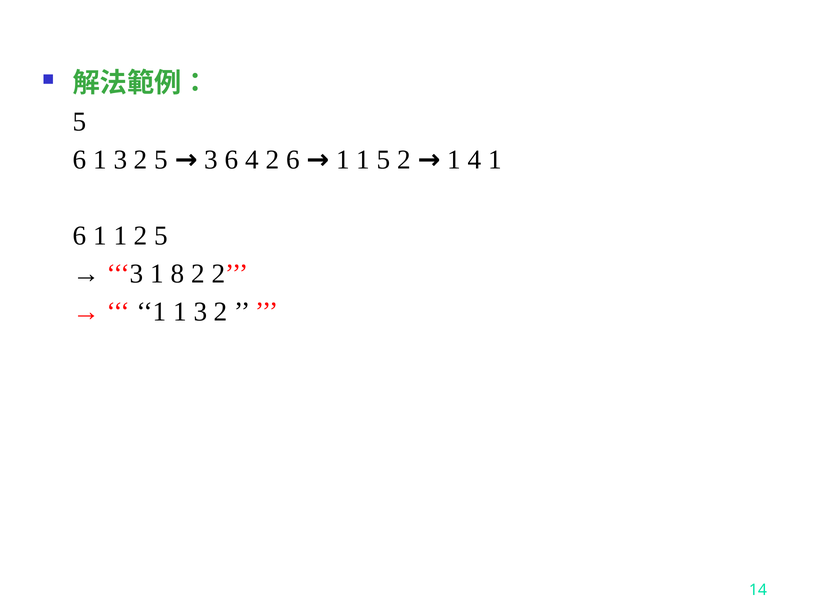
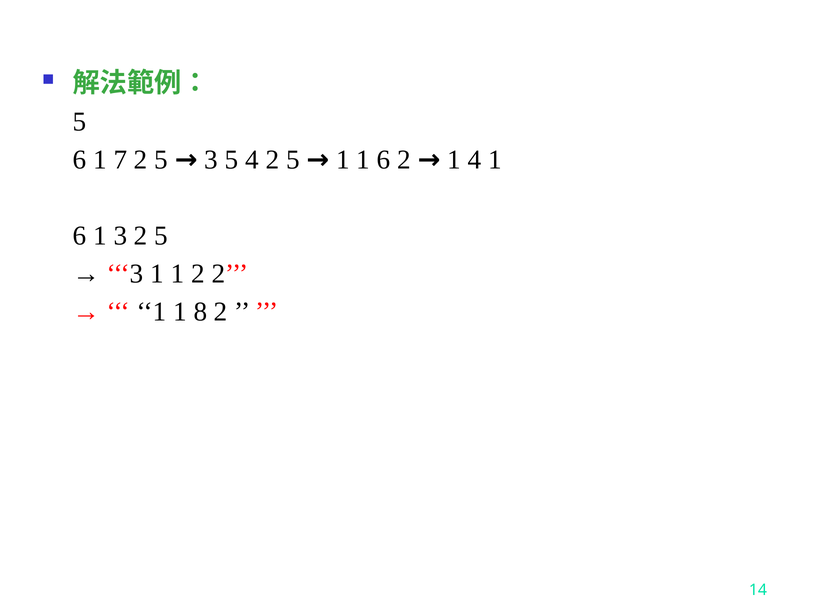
6 1 3: 3 -> 7
3 6: 6 -> 5
4 2 6: 6 -> 5
1 1 5: 5 -> 6
6 1 1: 1 -> 3
3 1 8: 8 -> 1
1 1 3: 3 -> 8
